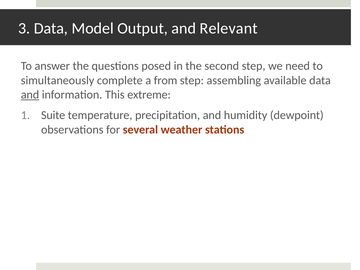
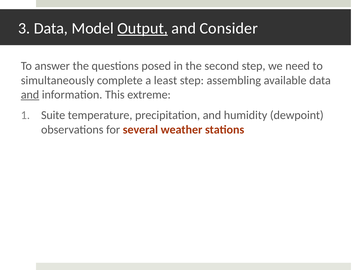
Output underline: none -> present
Relevant: Relevant -> Consider
from: from -> least
